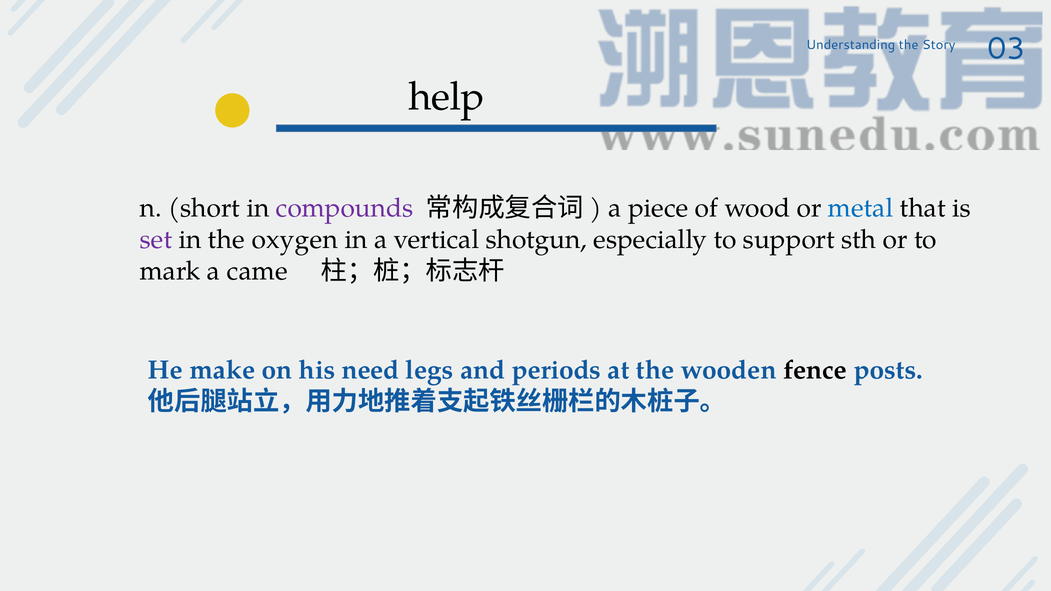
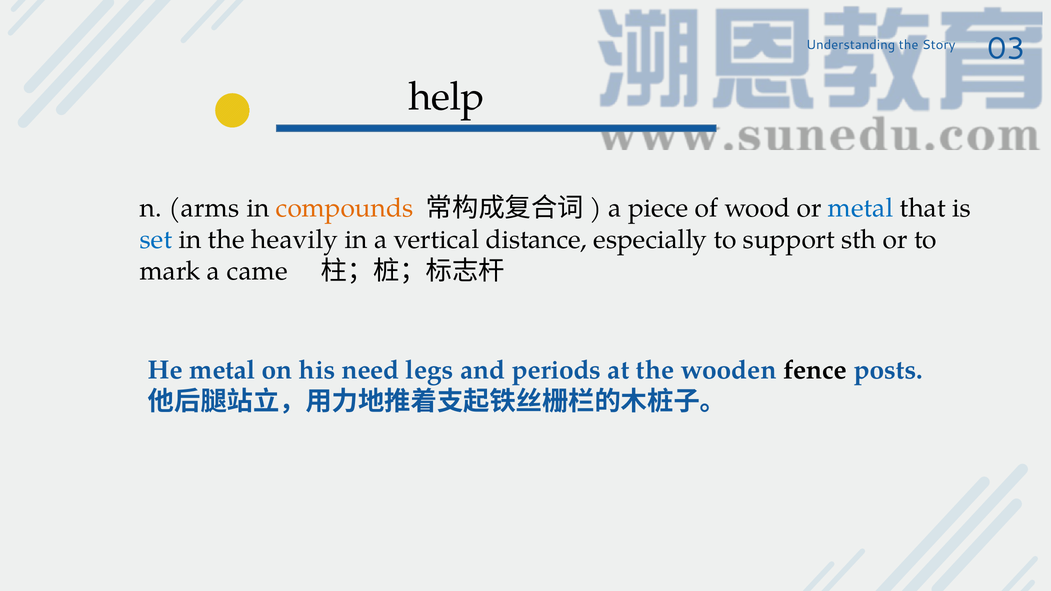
short: short -> arms
compounds colour: purple -> orange
set colour: purple -> blue
oxygen: oxygen -> heavily
shotgun: shotgun -> distance
He make: make -> metal
